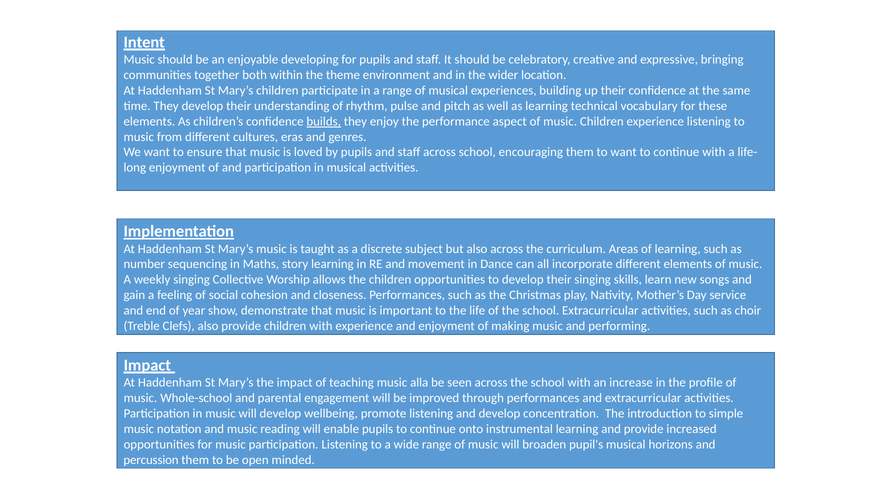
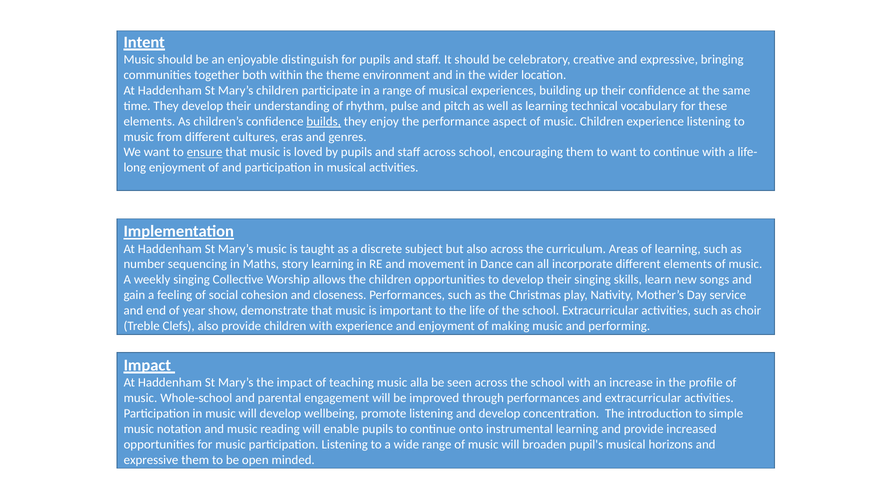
developing: developing -> distinguish
ensure underline: none -> present
percussion at (151, 460): percussion -> expressive
